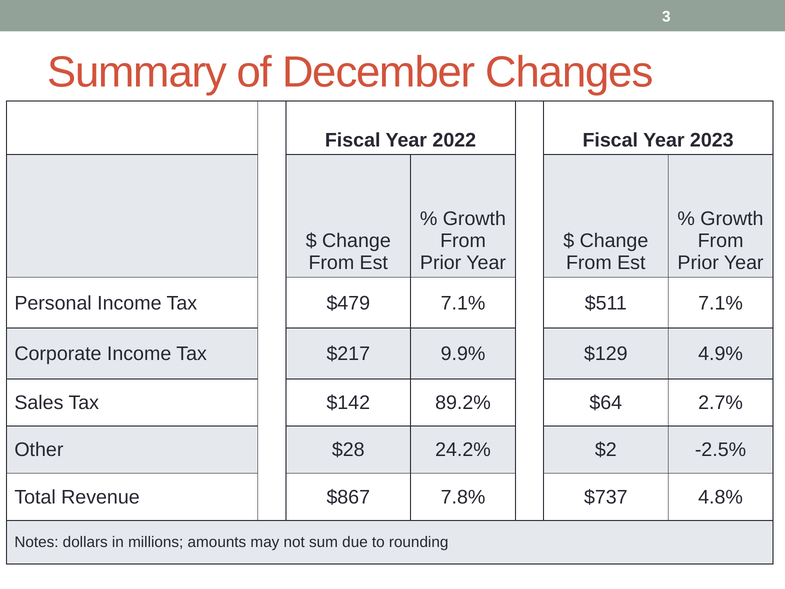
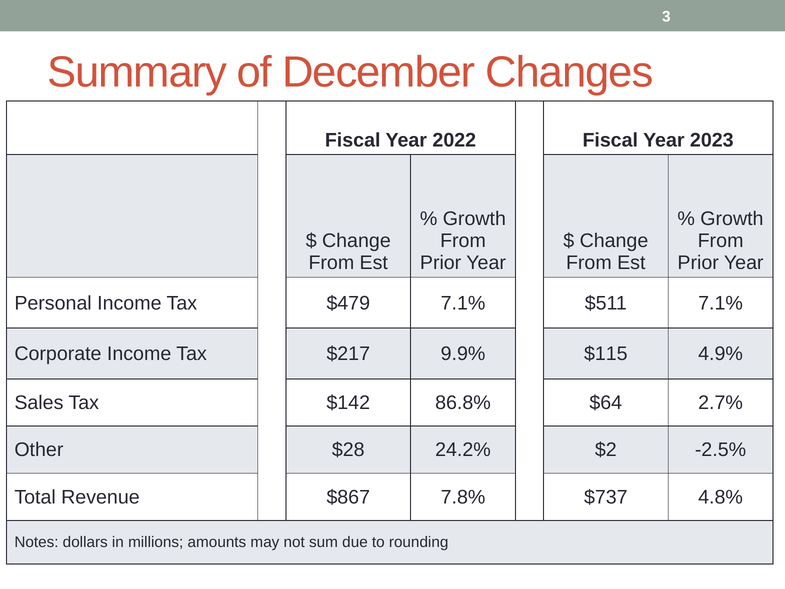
$129: $129 -> $115
89.2%: 89.2% -> 86.8%
